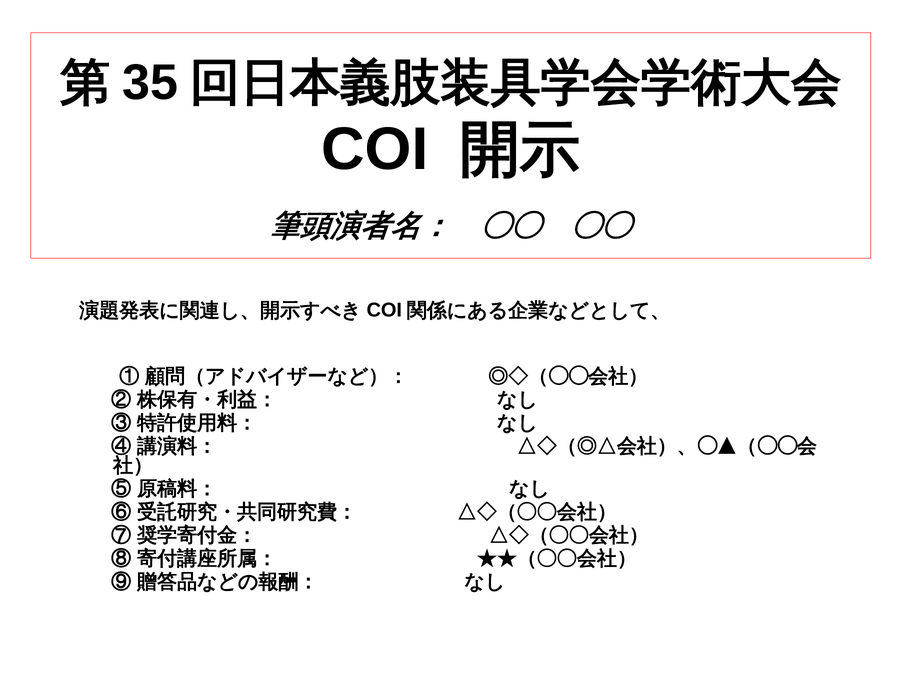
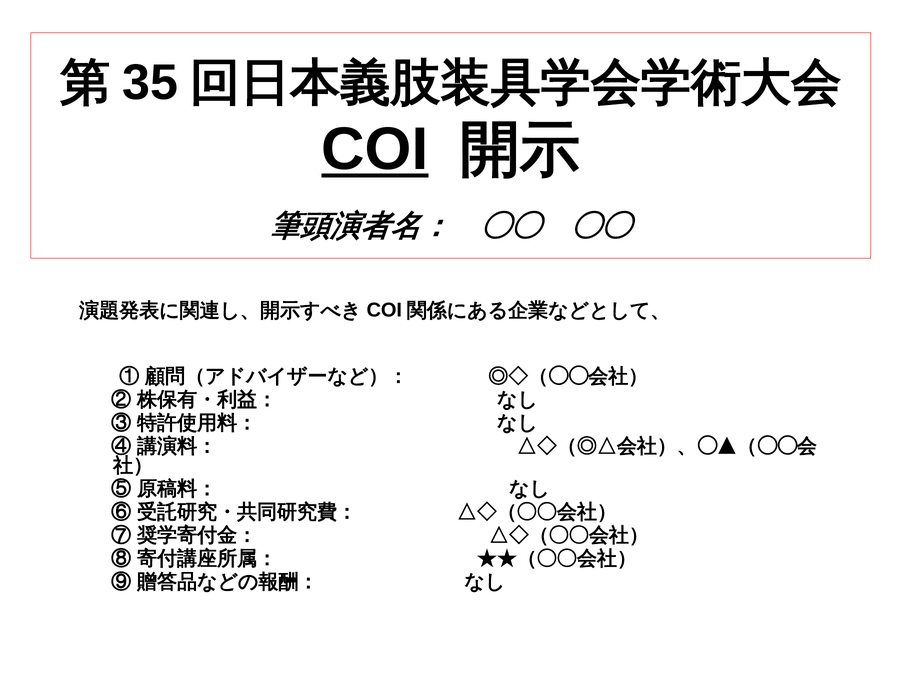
COI underline: none -> present
